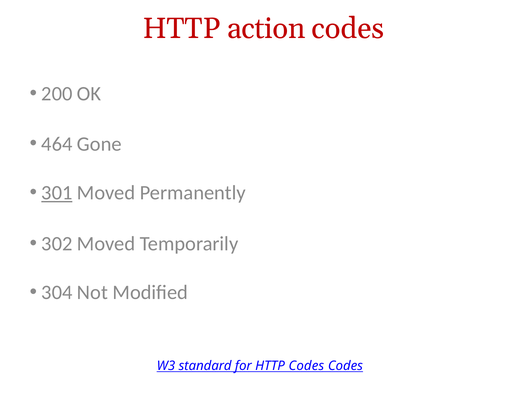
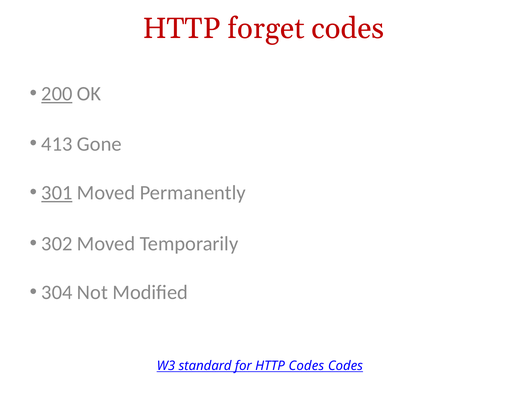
action: action -> forget
200 underline: none -> present
464: 464 -> 413
